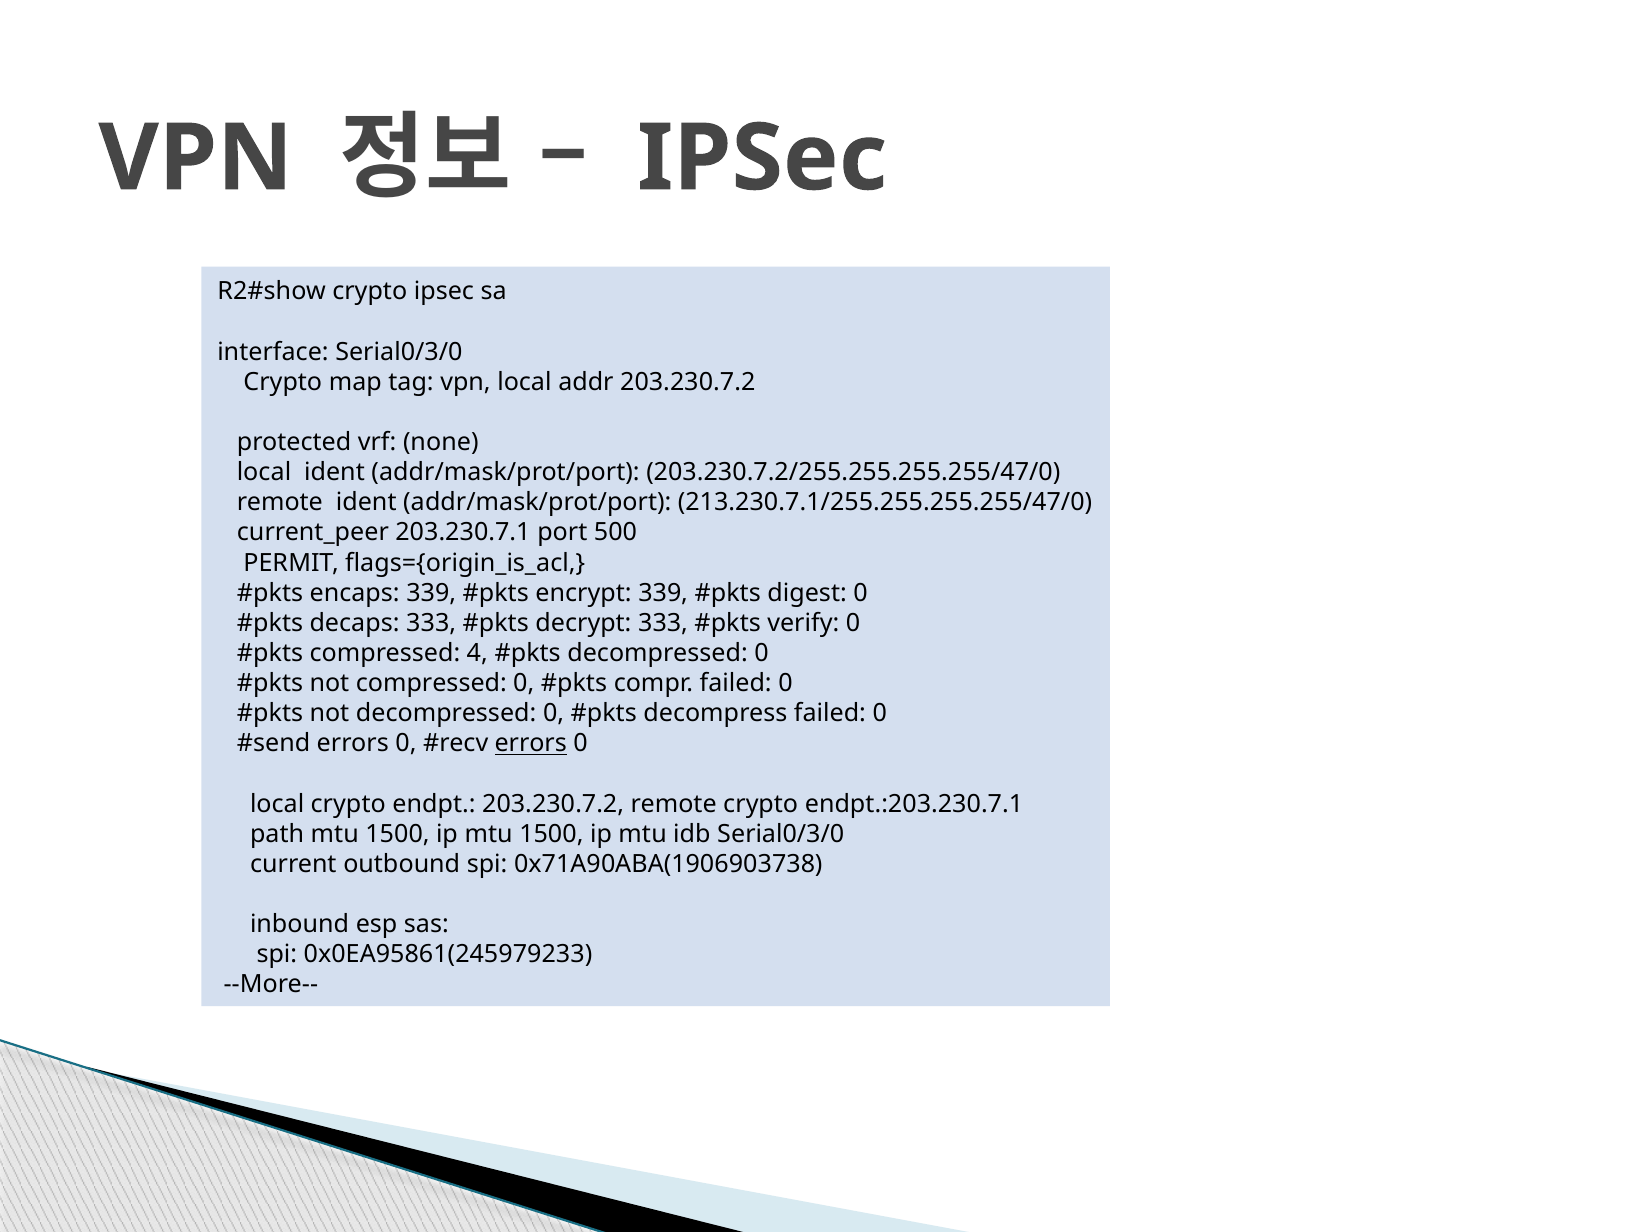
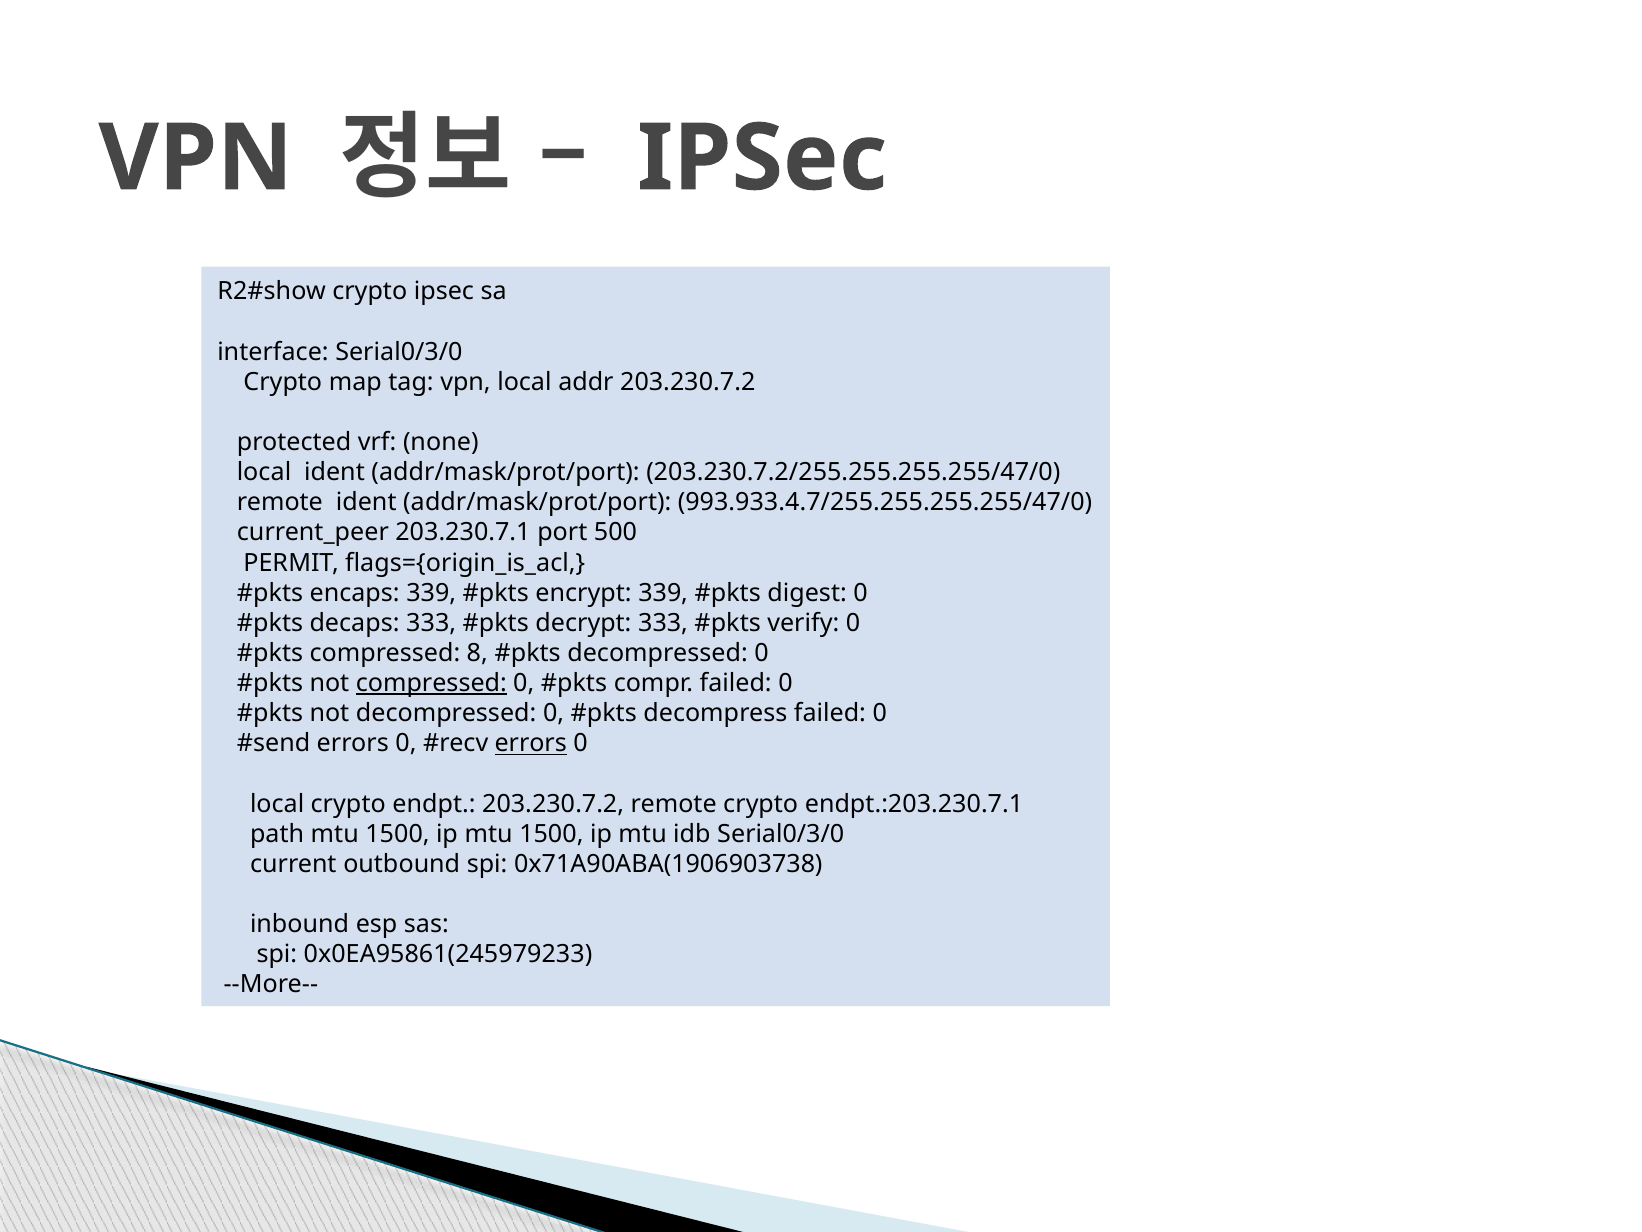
213.230.7.1/255.255.255.255/47/0: 213.230.7.1/255.255.255.255/47/0 -> 993.933.4.7/255.255.255.255/47/0
4: 4 -> 8
compressed at (431, 683) underline: none -> present
